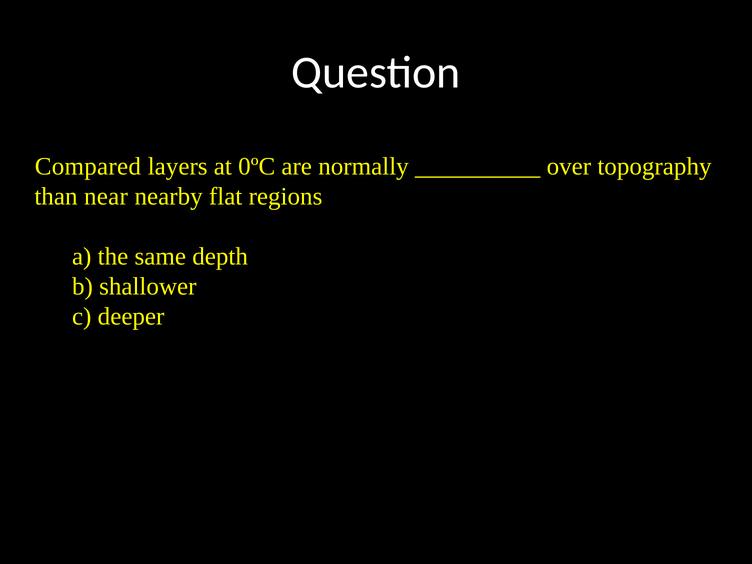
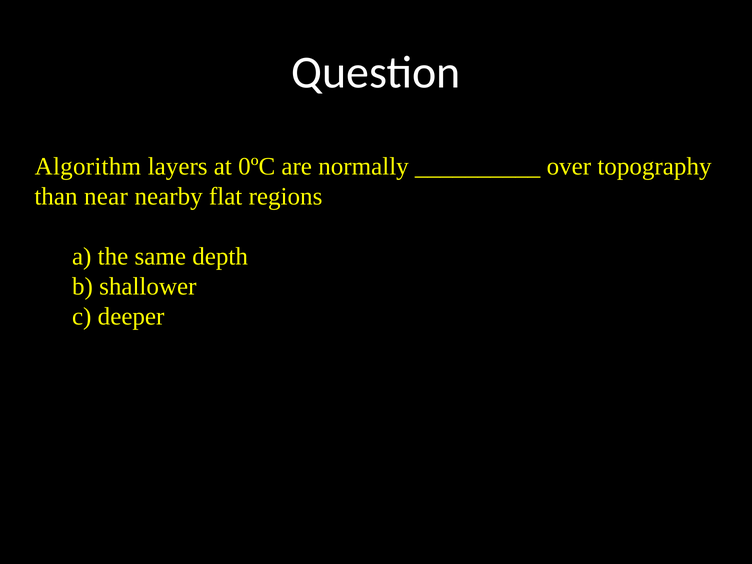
Compared: Compared -> Algorithm
